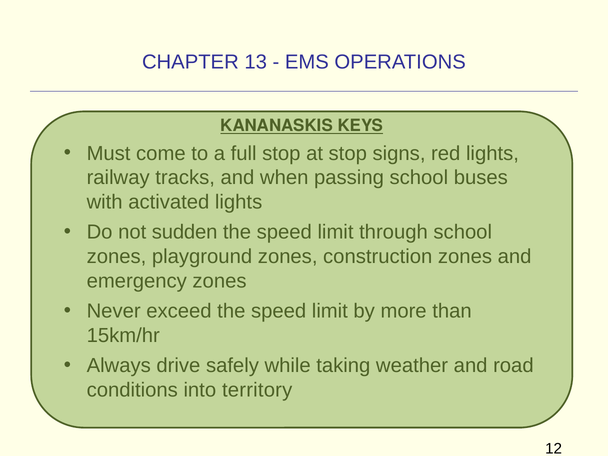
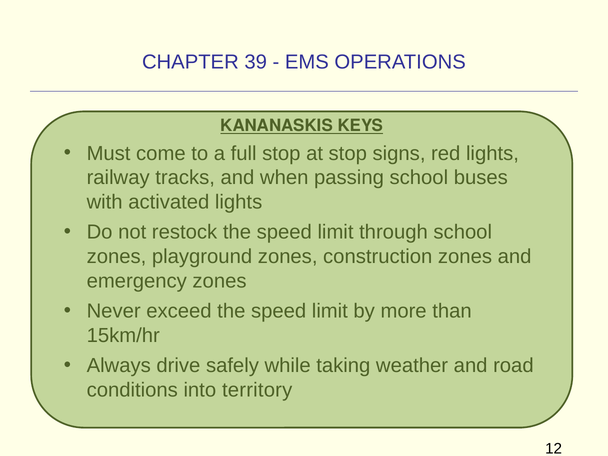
13: 13 -> 39
sudden: sudden -> restock
